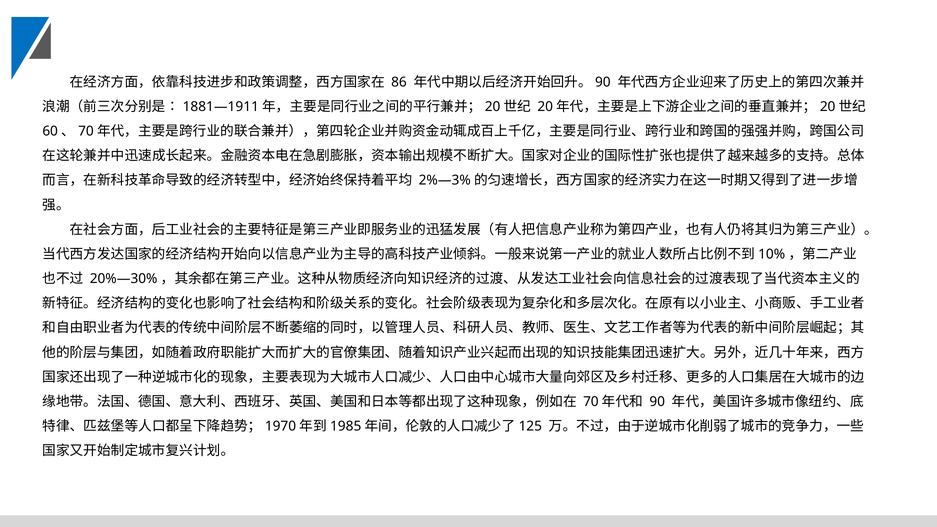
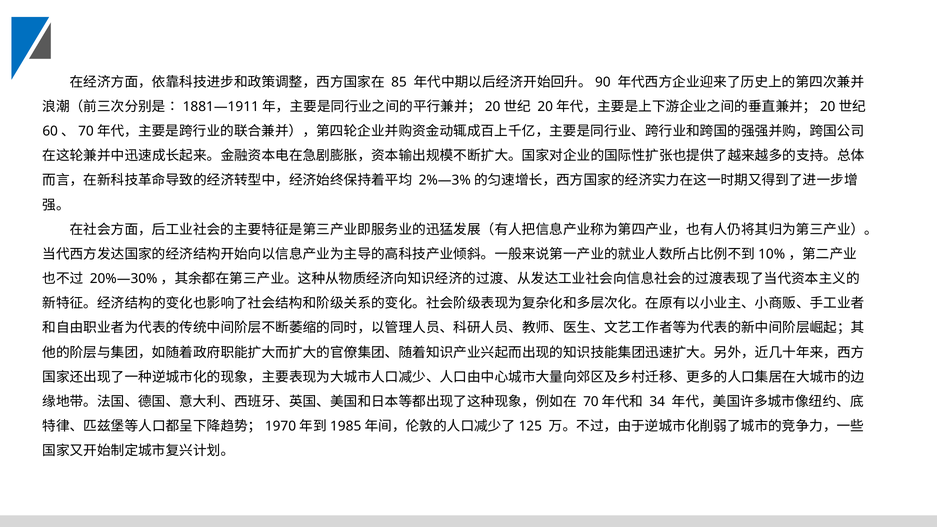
86: 86 -> 85
90: 90 -> 34
